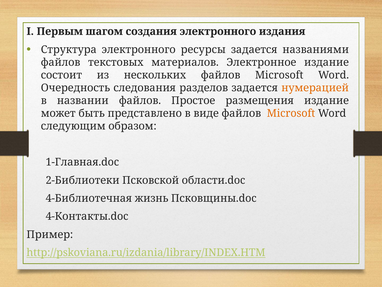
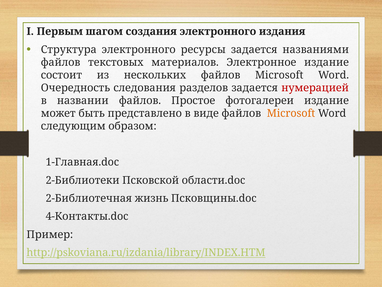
нумерацией colour: orange -> red
размещения: размещения -> фотогалереи
4-Библиотечная: 4-Библиотечная -> 2-Библиотечная
